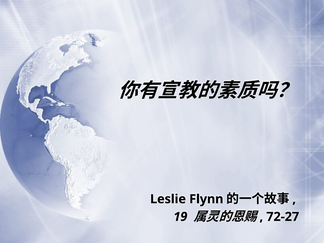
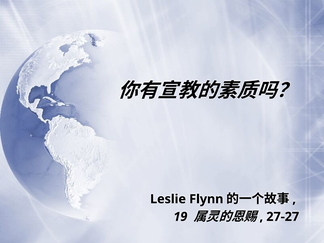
72-27: 72-27 -> 27-27
